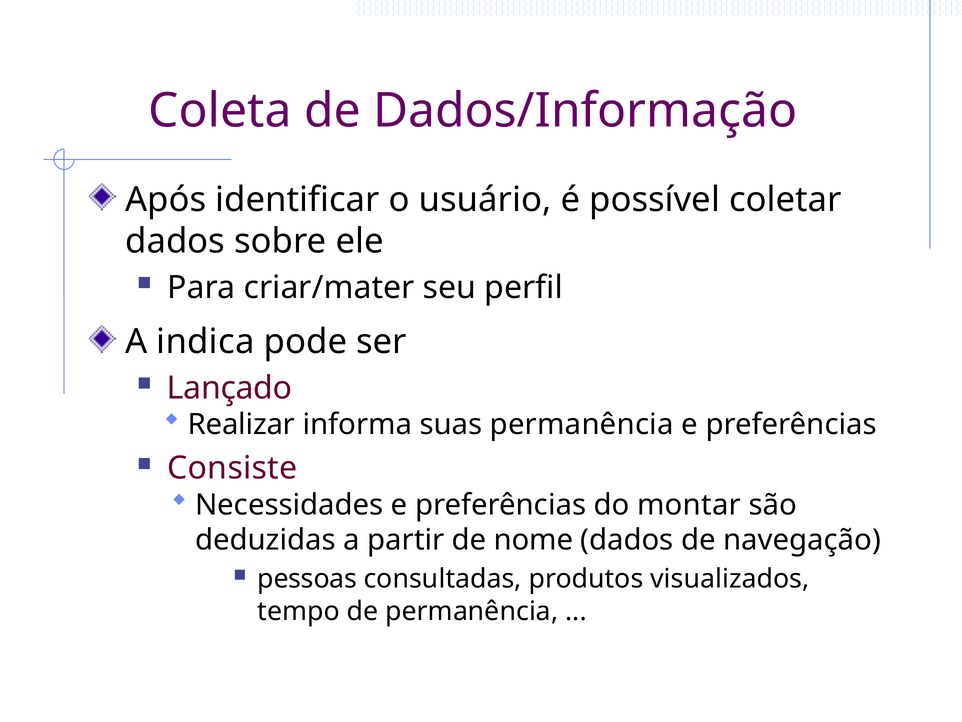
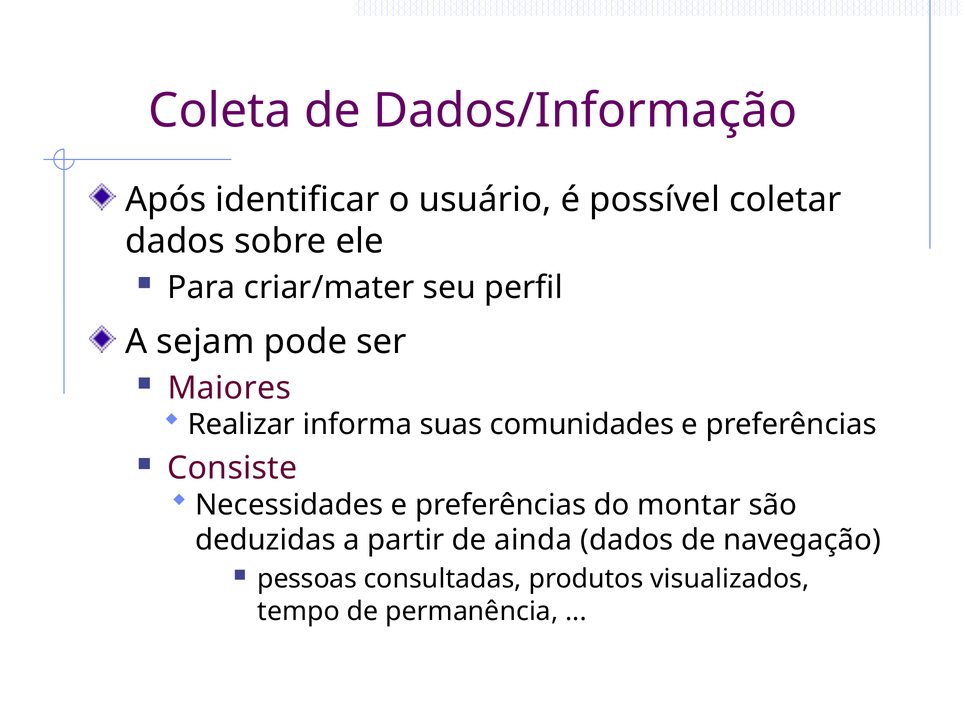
indica: indica -> sejam
Lançado: Lançado -> Maiores
suas permanência: permanência -> comunidades
nome: nome -> ainda
